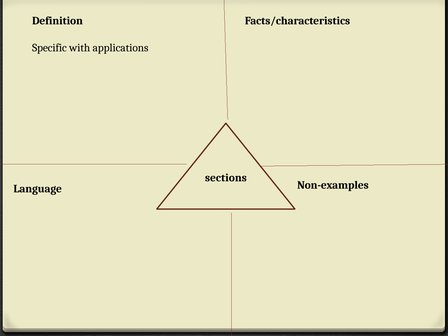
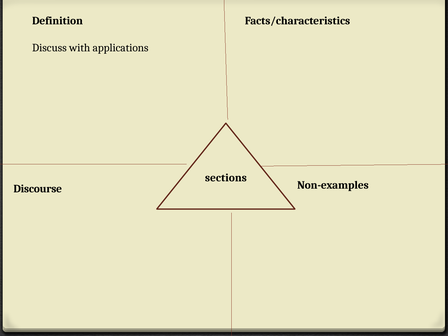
Specific: Specific -> Discuss
Language: Language -> Discourse
